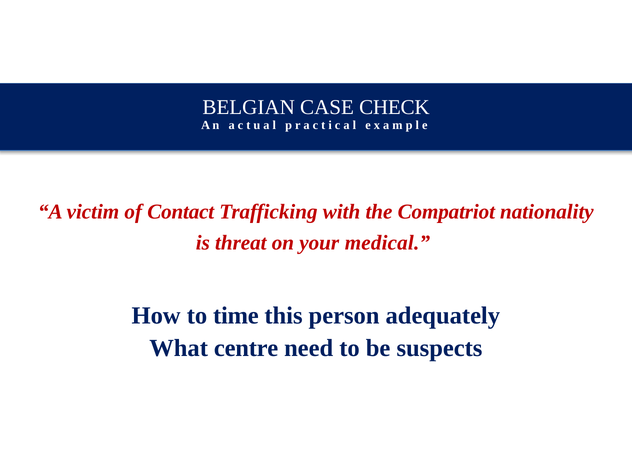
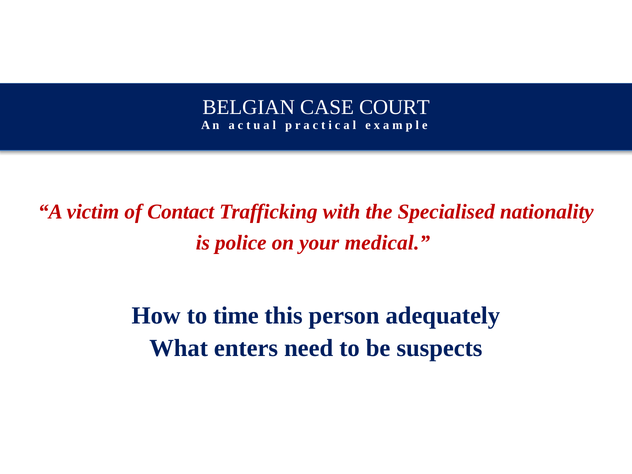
CHECK: CHECK -> COURT
Compatriot: Compatriot -> Specialised
threat: threat -> police
centre: centre -> enters
